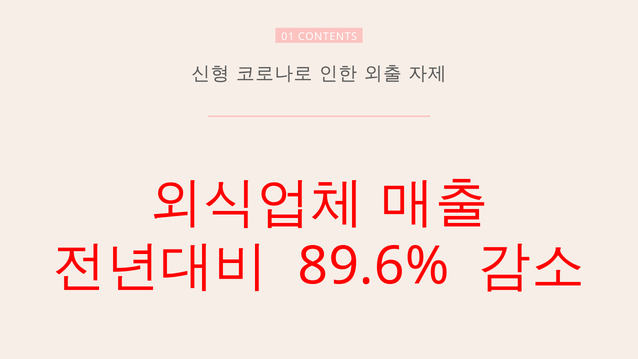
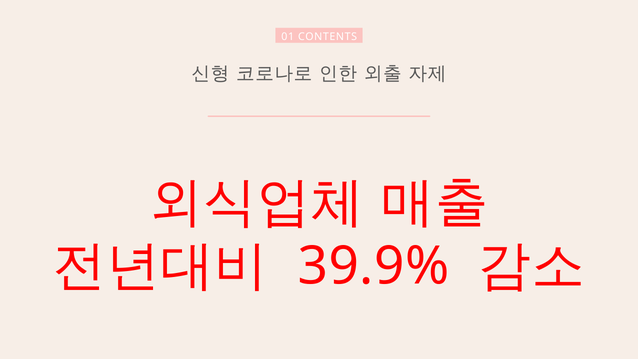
89.6%: 89.6% -> 39.9%
